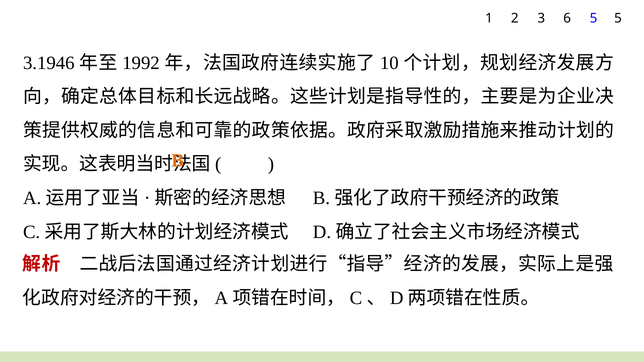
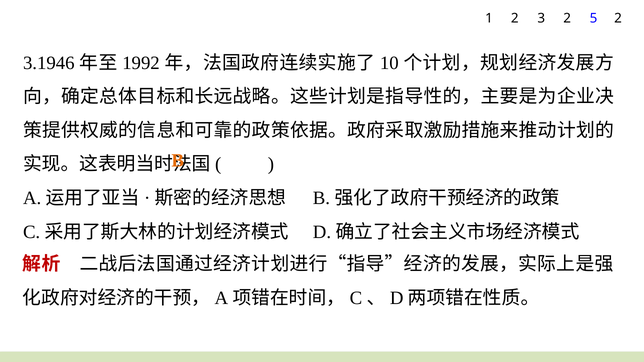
3 6: 6 -> 2
5 5: 5 -> 2
